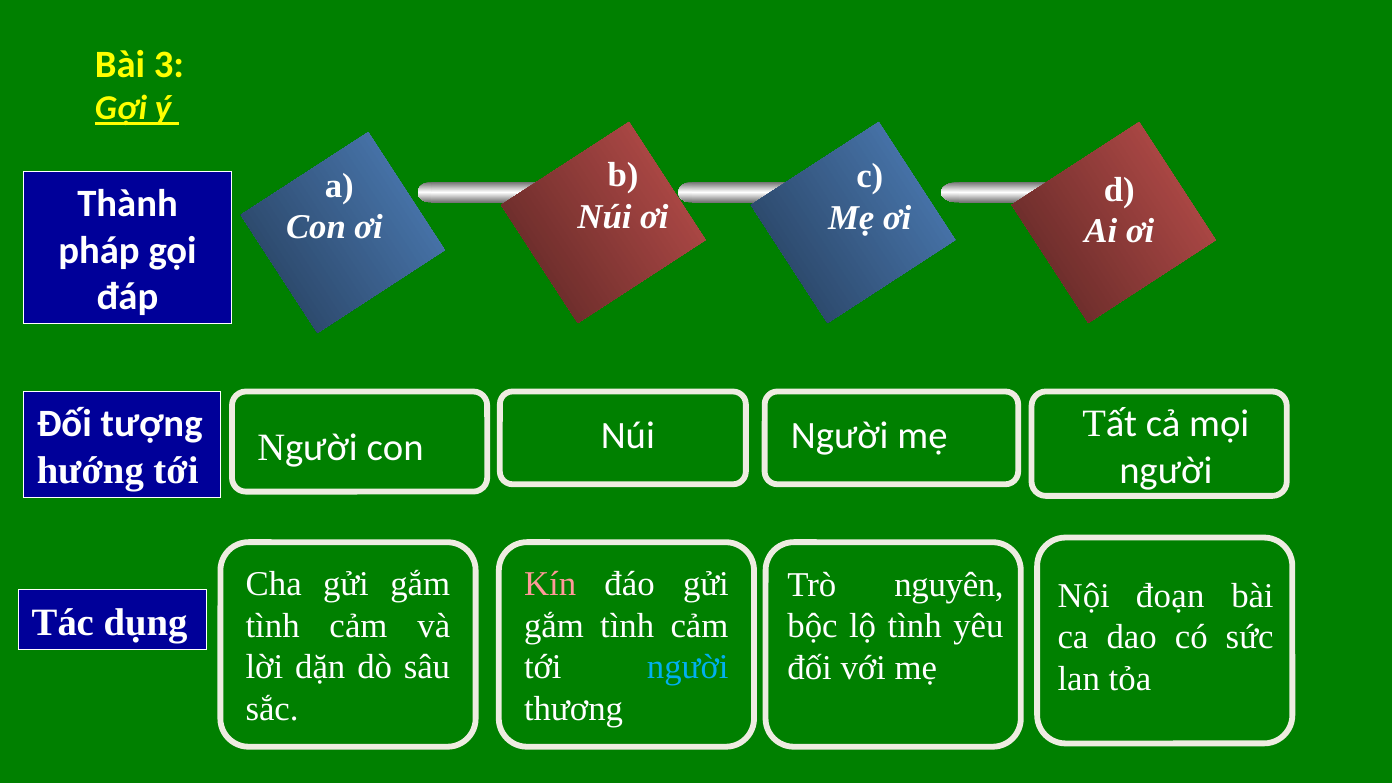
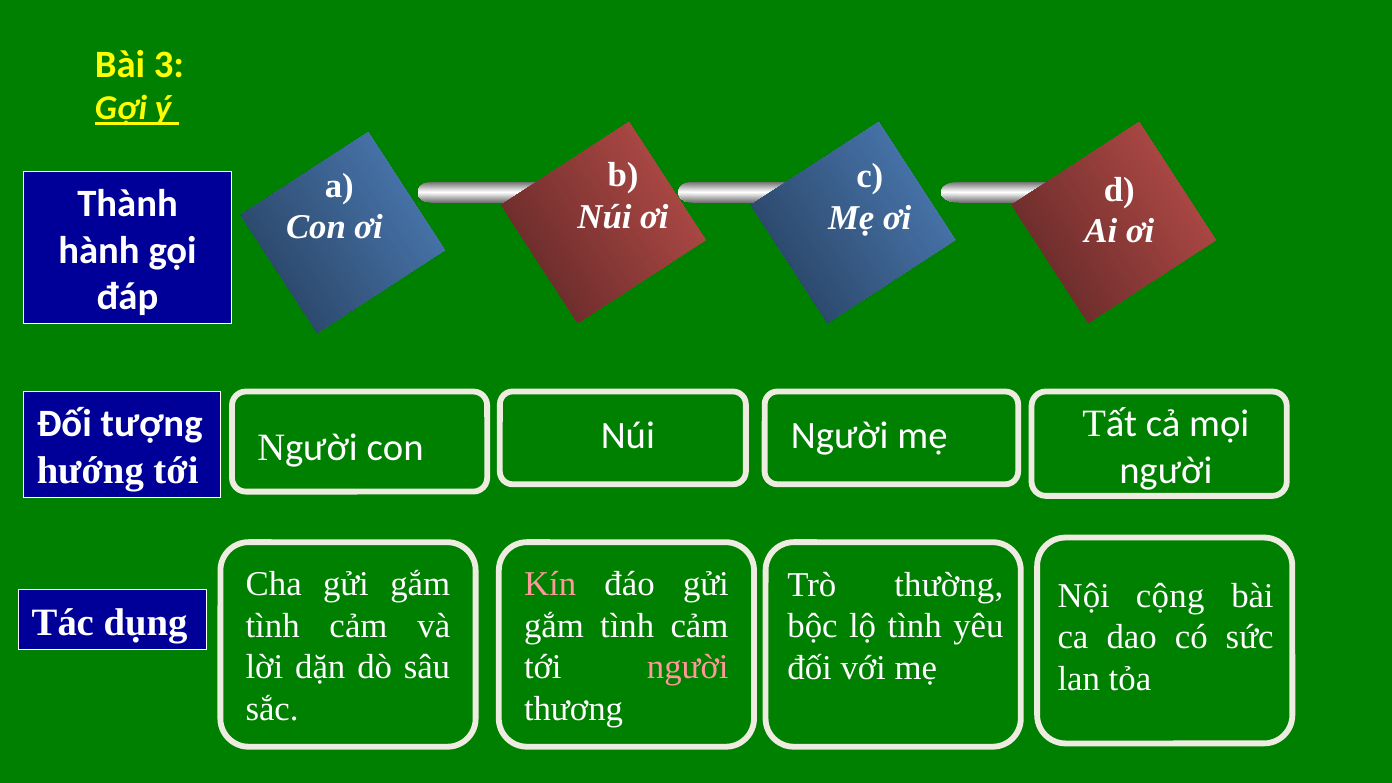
pháp: pháp -> hành
nguyên: nguyên -> thường
đoạn: đoạn -> cộng
người at (688, 668) colour: light blue -> pink
